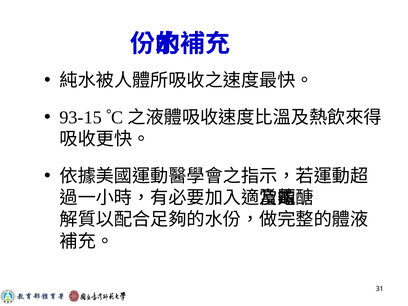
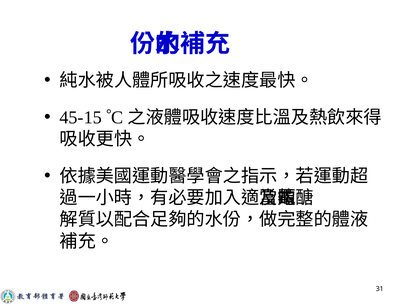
93-15: 93-15 -> 45-15
